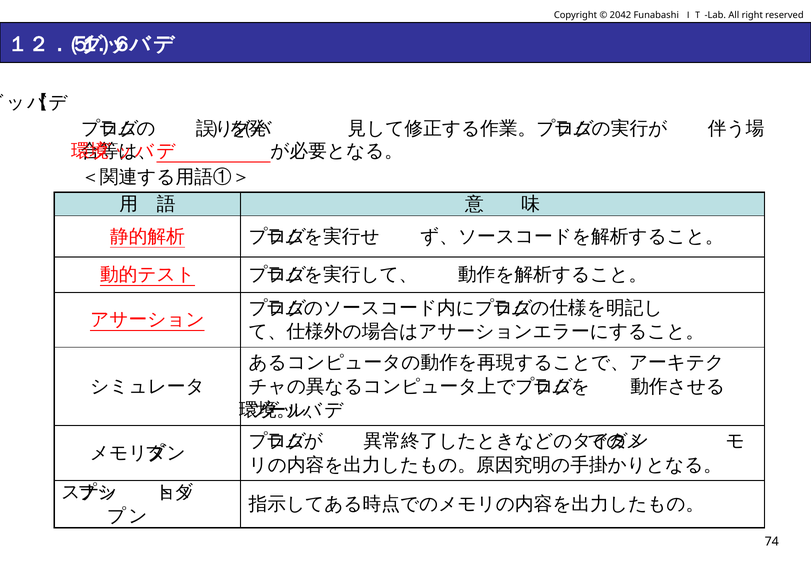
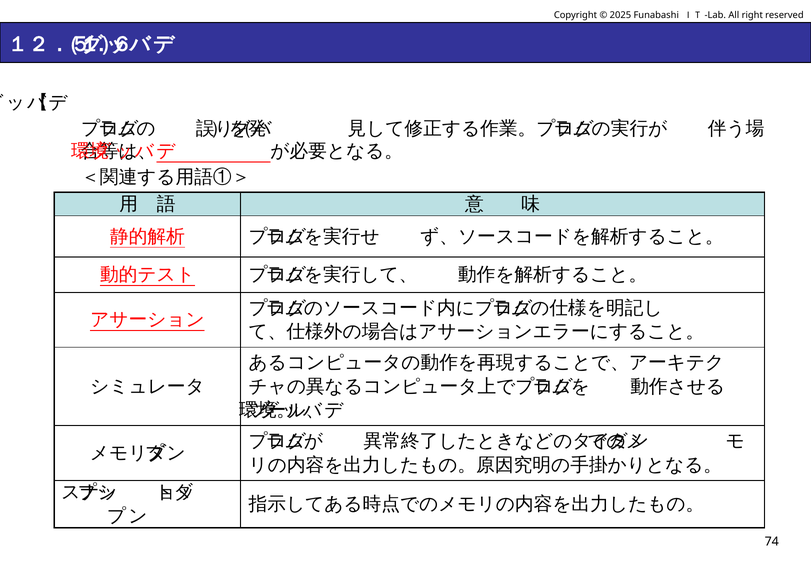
2042: 2042 -> 2025
